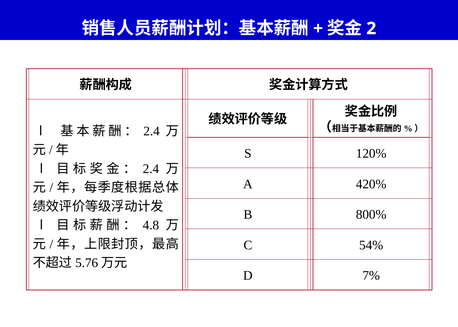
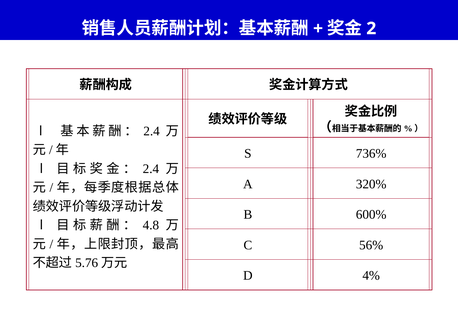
120%: 120% -> 736%
420%: 420% -> 320%
800%: 800% -> 600%
54%: 54% -> 56%
7%: 7% -> 4%
